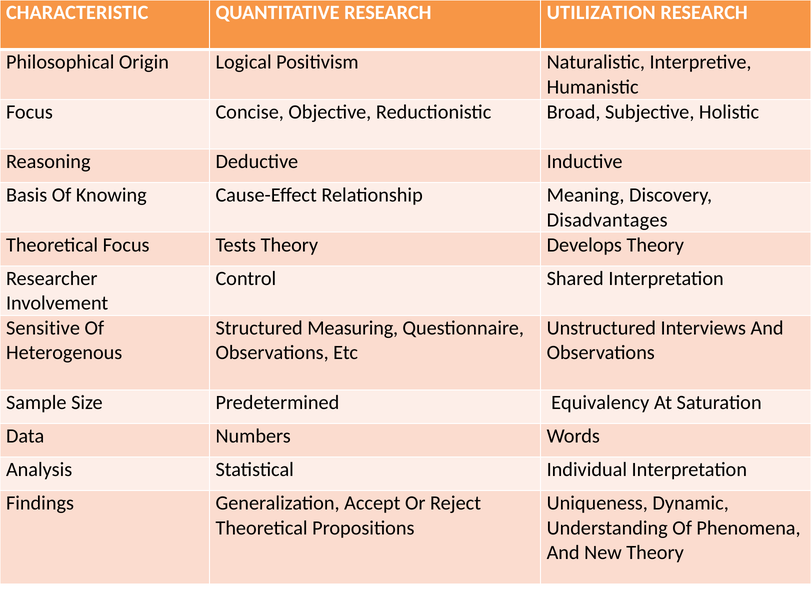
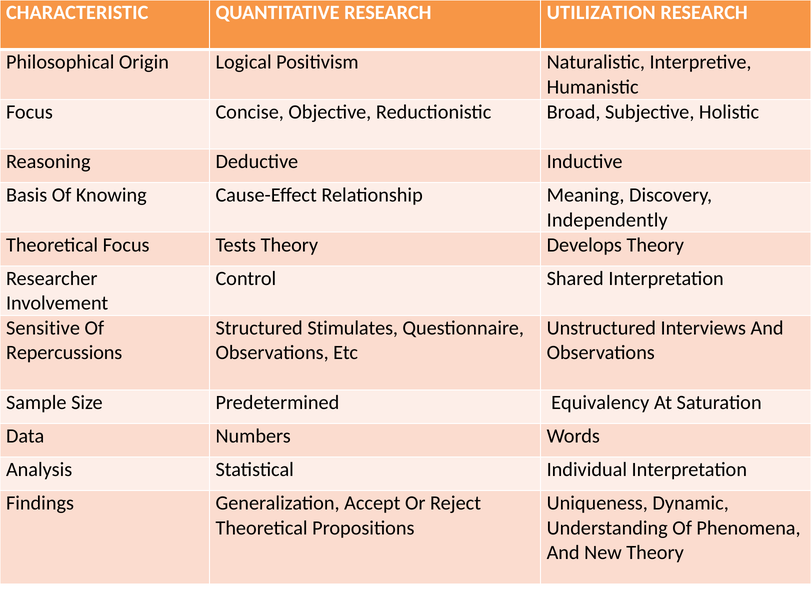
Disadvantages: Disadvantages -> Independently
Measuring: Measuring -> Stimulates
Heterogenous: Heterogenous -> Repercussions
